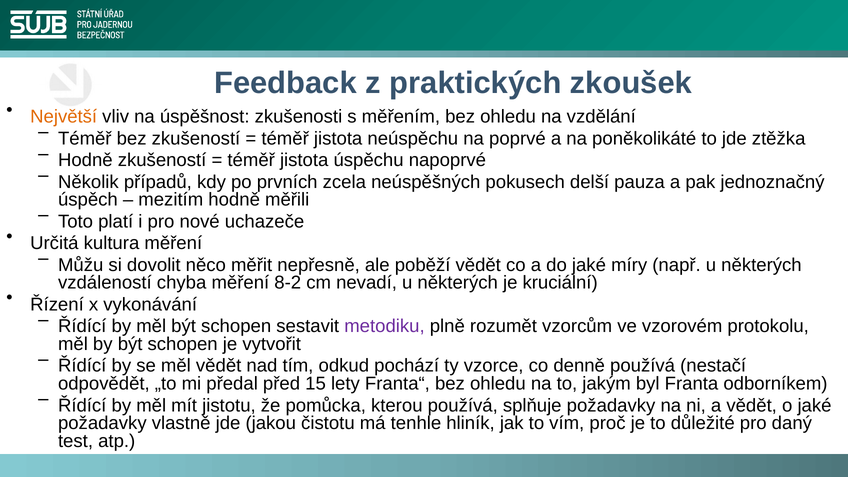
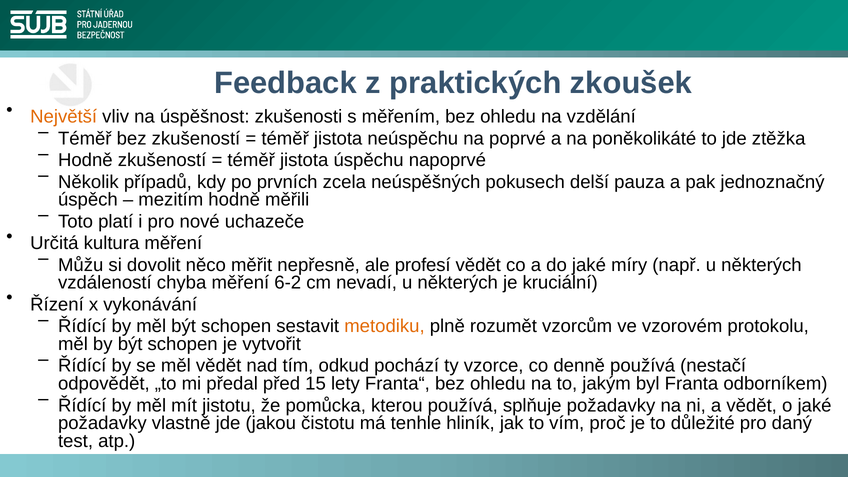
poběží: poběží -> profesí
8-2: 8-2 -> 6-2
metodiku colour: purple -> orange
